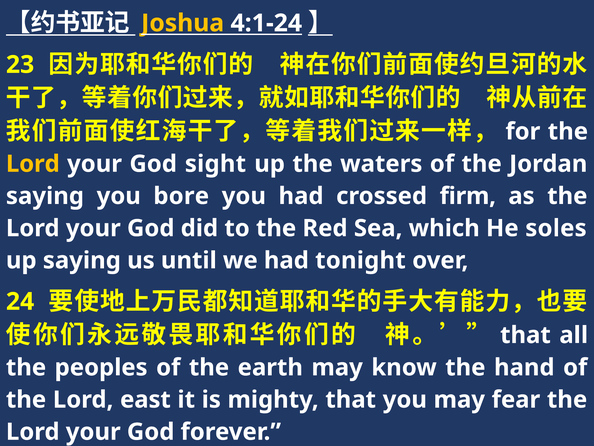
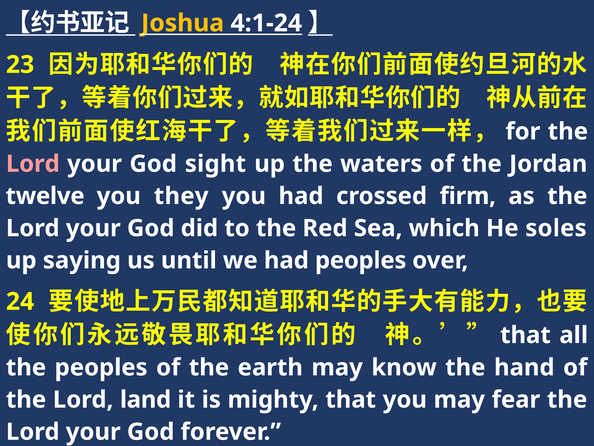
Lord at (33, 164) colour: yellow -> pink
saying at (45, 196): saying -> twelve
bore: bore -> they
had tonight: tonight -> peoples
east: east -> land
